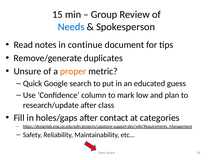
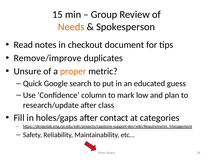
Needs colour: blue -> orange
continue: continue -> checkout
Remove/generate: Remove/generate -> Remove/improve
